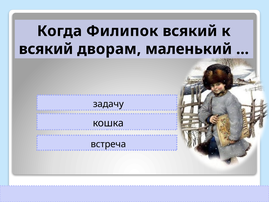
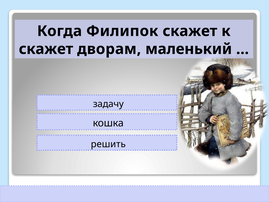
Филипок всякий: всякий -> скажет
всякий at (46, 49): всякий -> скажет
встреча: встреча -> решить
